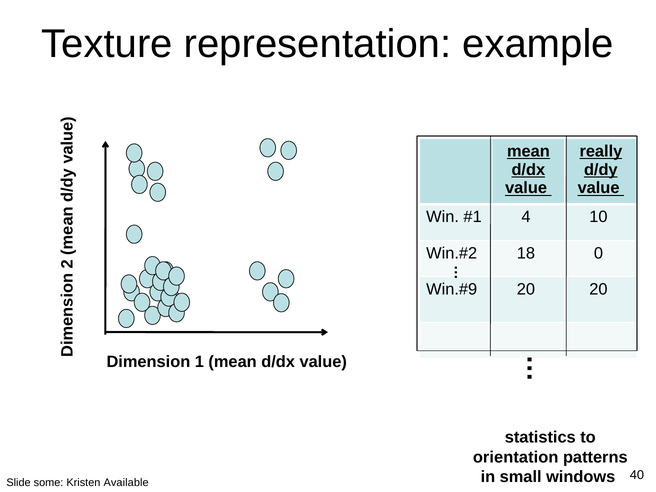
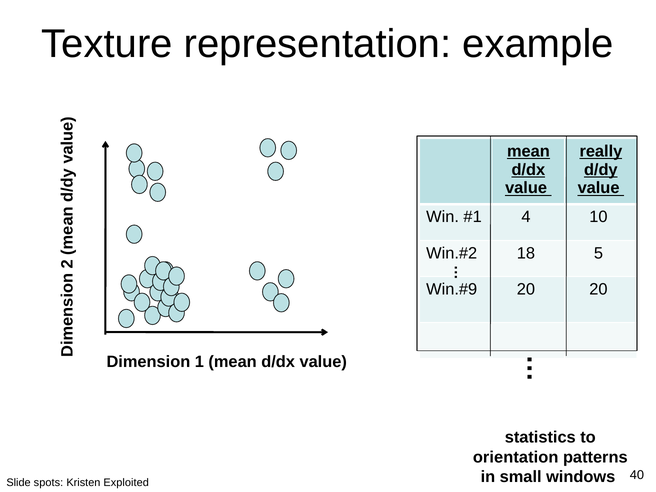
0: 0 -> 5
some: some -> spots
Available: Available -> Exploited
